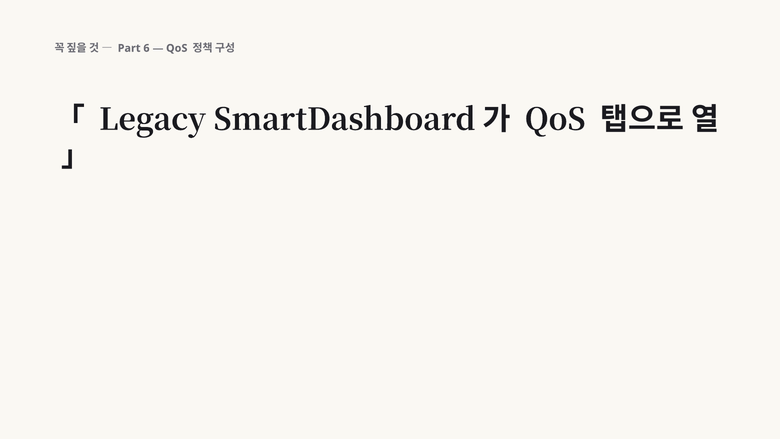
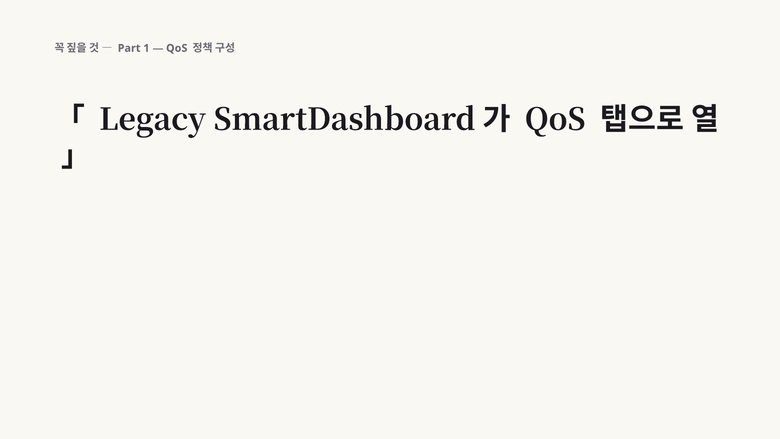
6: 6 -> 1
